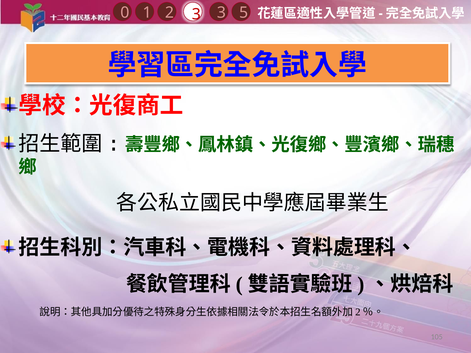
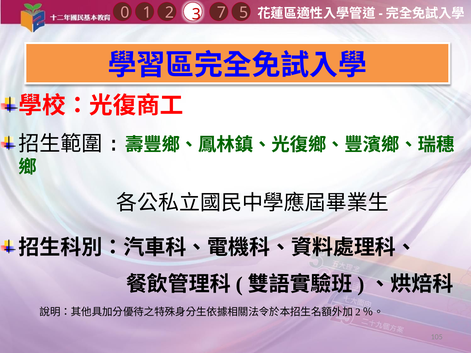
1 3: 3 -> 7
